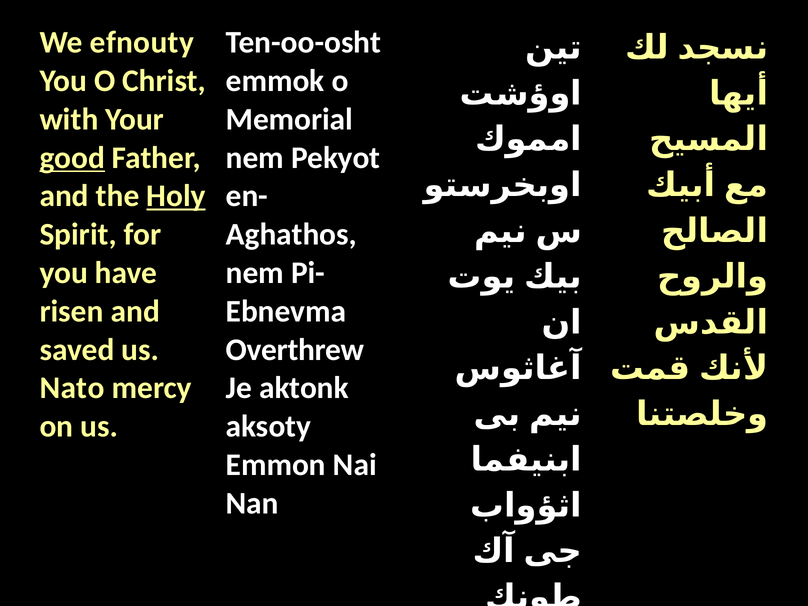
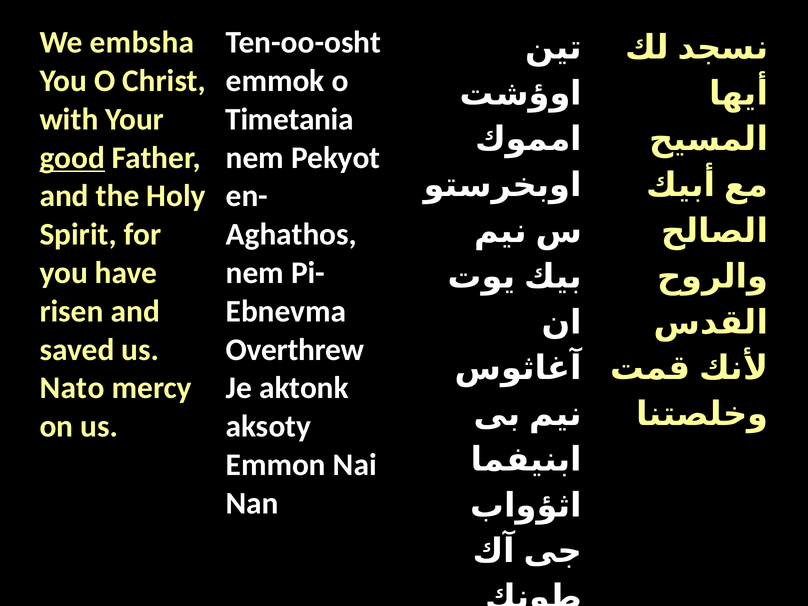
efnouty: efnouty -> embsha
Memorial: Memorial -> Timetania
Holy underline: present -> none
